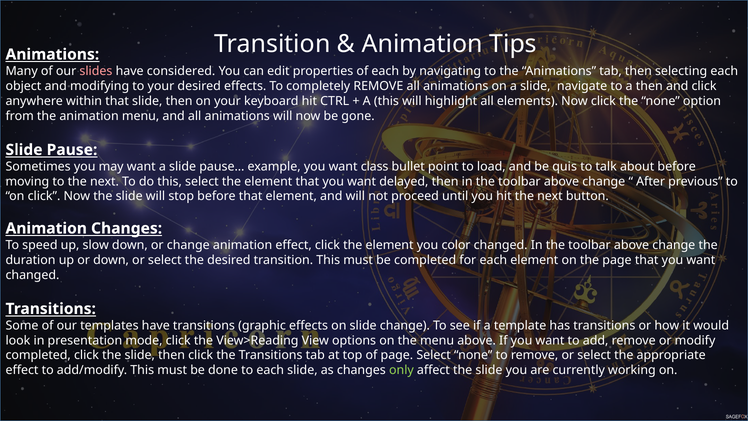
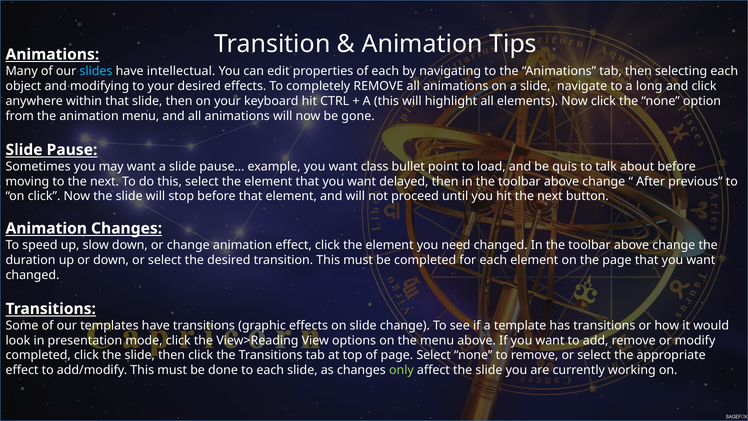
slides colour: pink -> light blue
considered: considered -> intellectual
a then: then -> long
color: color -> need
